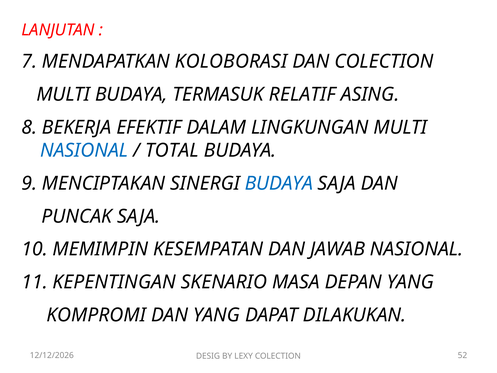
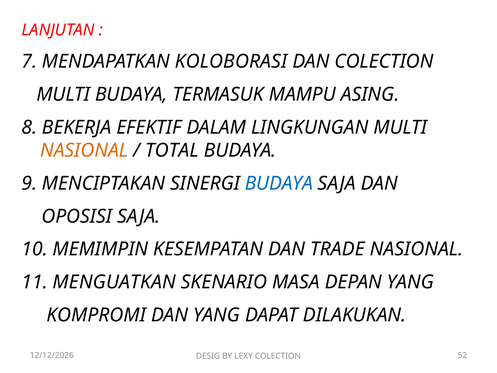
RELATIF: RELATIF -> MAMPU
NASIONAL at (84, 150) colour: blue -> orange
PUNCAK: PUNCAK -> OPOSISI
JAWAB: JAWAB -> TRADE
KEPENTINGAN: KEPENTINGAN -> MENGUATKAN
